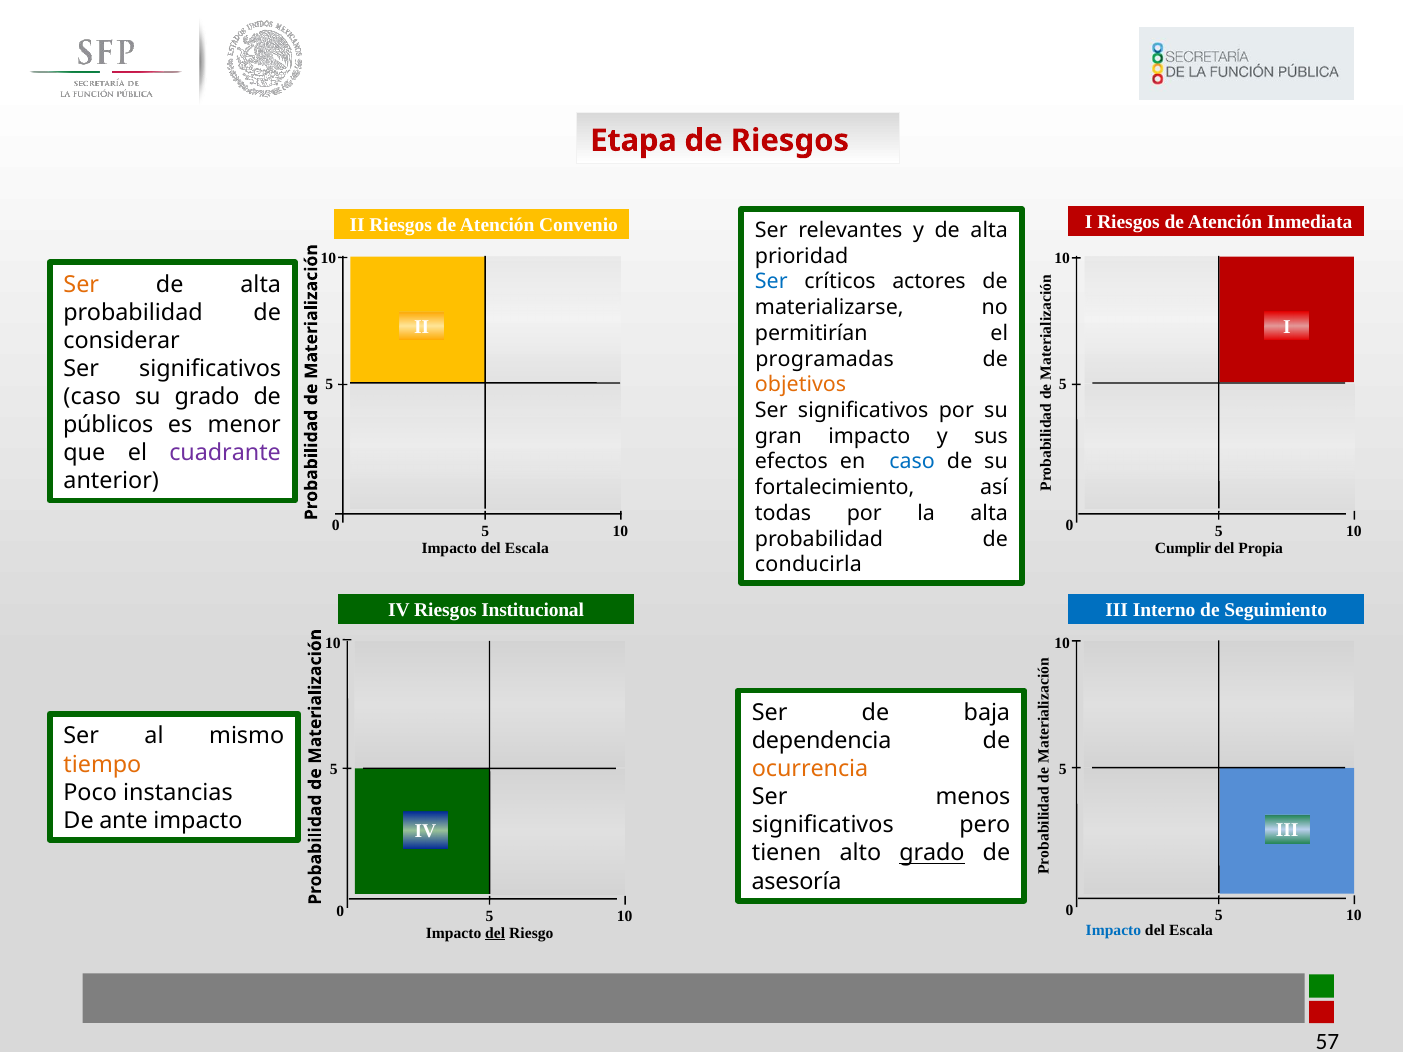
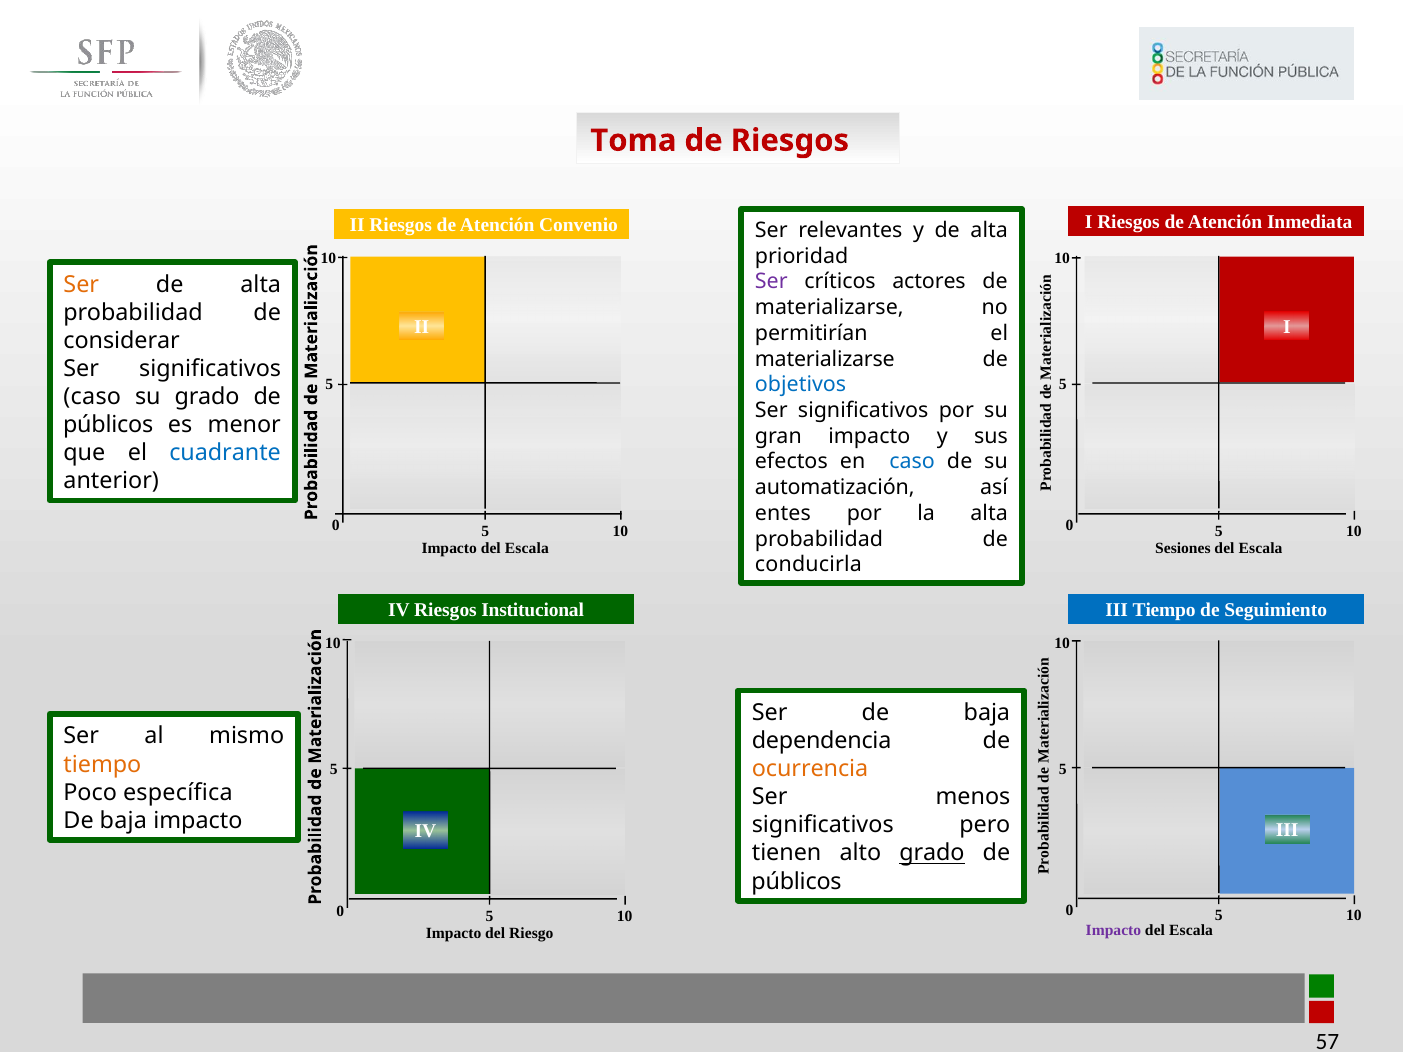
Etapa: Etapa -> Toma
Ser at (771, 282) colour: blue -> purple
programadas at (825, 359): programadas -> materializarse
objetivos colour: orange -> blue
cuadrante colour: purple -> blue
fortalecimiento: fortalecimiento -> automatización
todas: todas -> entes
Cumplir: Cumplir -> Sesiones
Propia at (1261, 548): Propia -> Escala
III Interno: Interno -> Tiempo
instancias: instancias -> específica
ante at (124, 821): ante -> baja
asesoría at (797, 882): asesoría -> públicos
Impacto at (1113, 931) colour: blue -> purple
del at (495, 933) underline: present -> none
